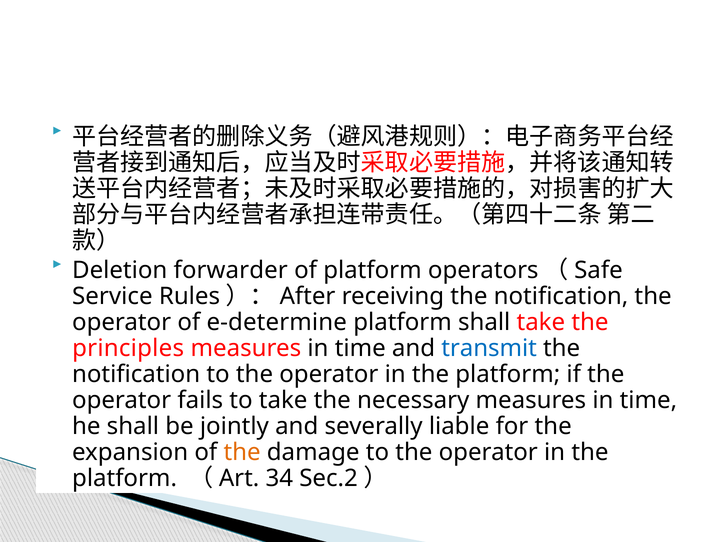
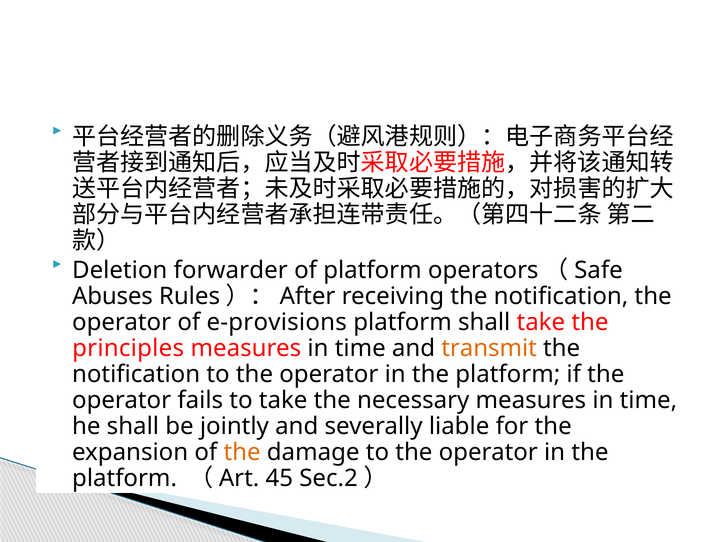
Service: Service -> Abuses
e-determine: e-determine -> e-provisions
transmit colour: blue -> orange
34: 34 -> 45
